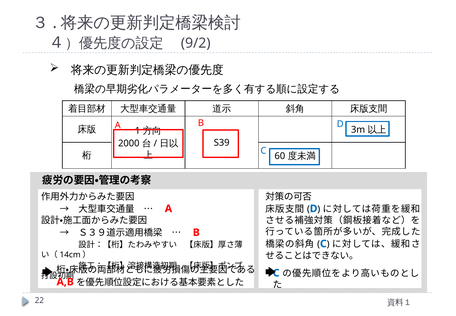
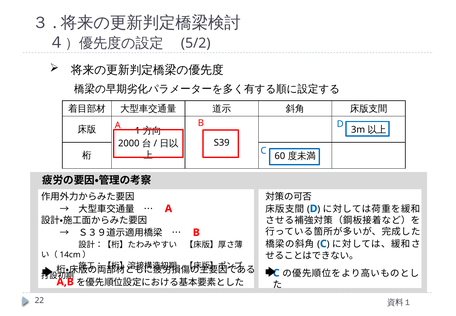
9/2: 9/2 -> 5/2
